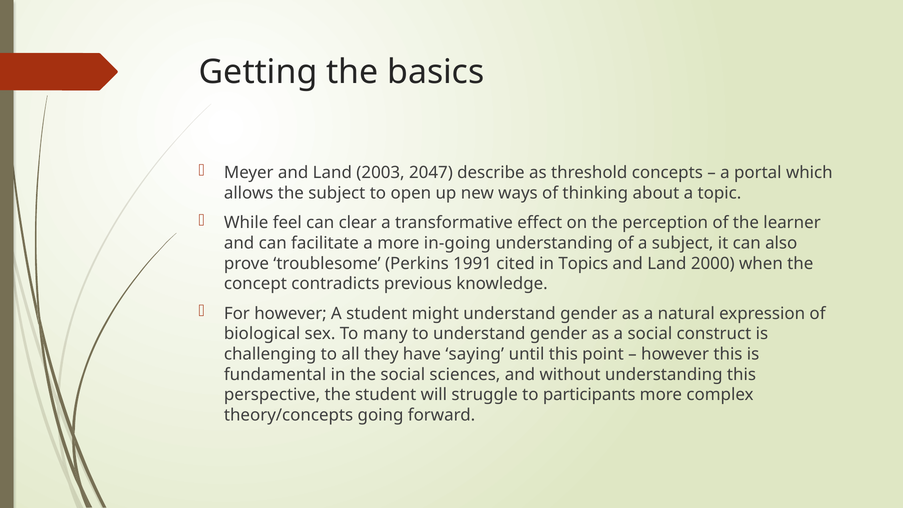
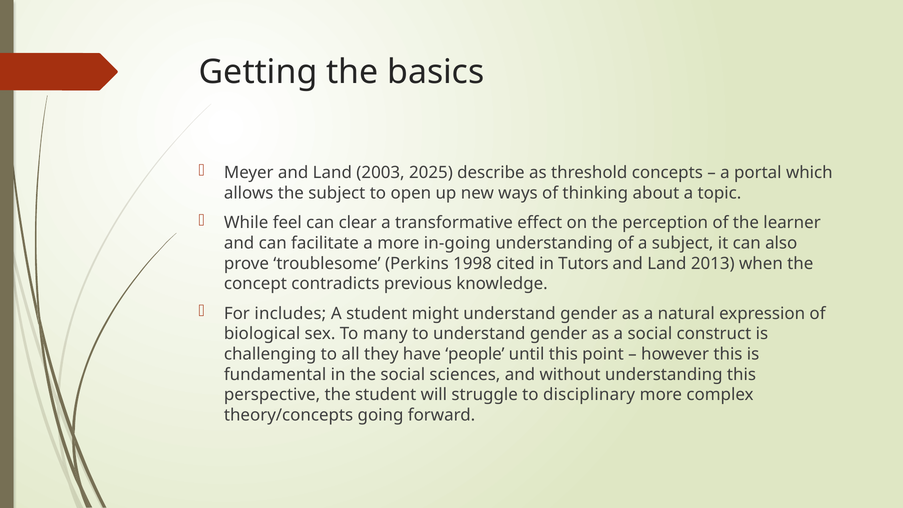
2047: 2047 -> 2025
1991: 1991 -> 1998
Topics: Topics -> Tutors
2000: 2000 -> 2013
For however: however -> includes
saying: saying -> people
participants: participants -> disciplinary
